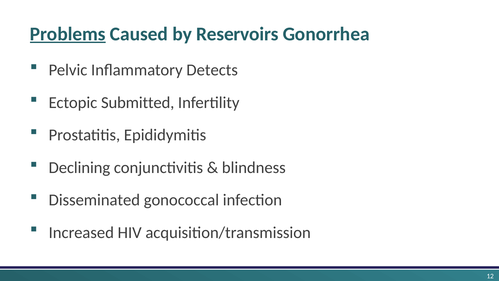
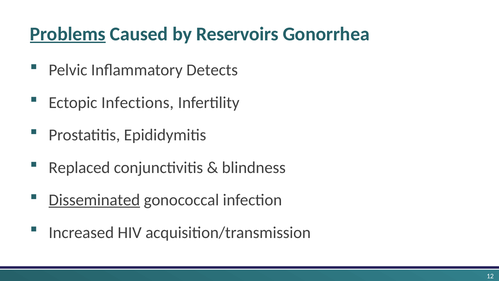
Submitted: Submitted -> Infections
Declining: Declining -> Replaced
Disseminated underline: none -> present
